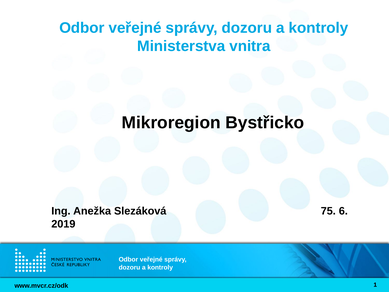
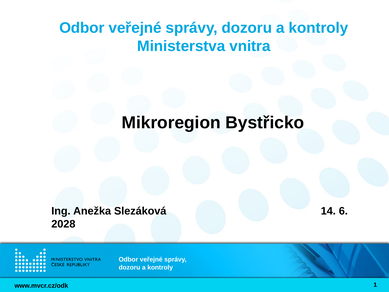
75: 75 -> 14
2019: 2019 -> 2028
